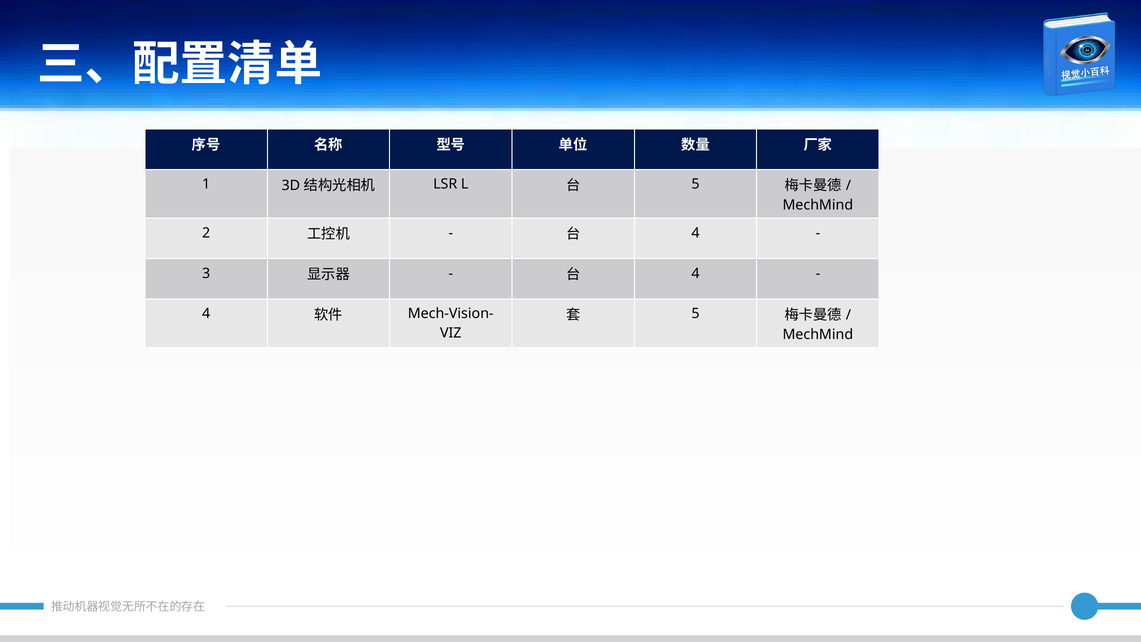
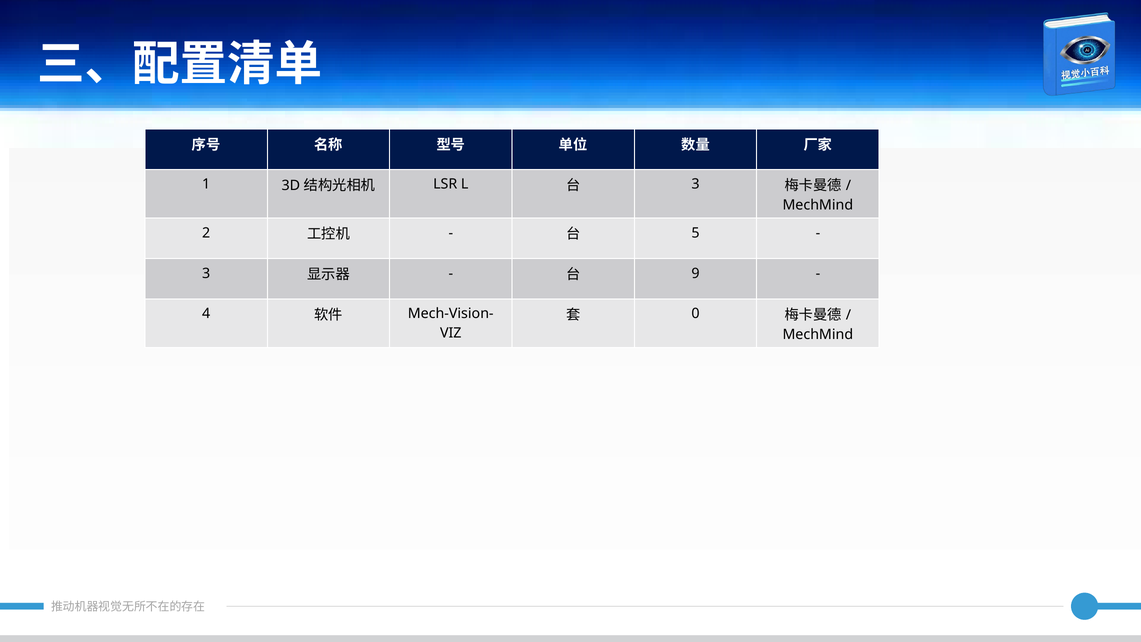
5 at (696, 184): 5 -> 3
4 at (696, 233): 4 -> 5
4 at (696, 273): 4 -> 9
5 at (696, 314): 5 -> 0
